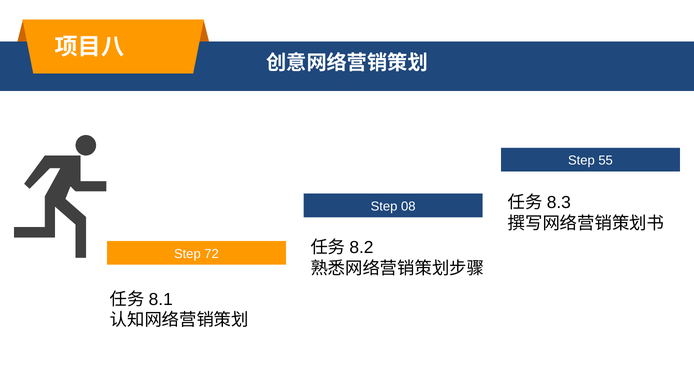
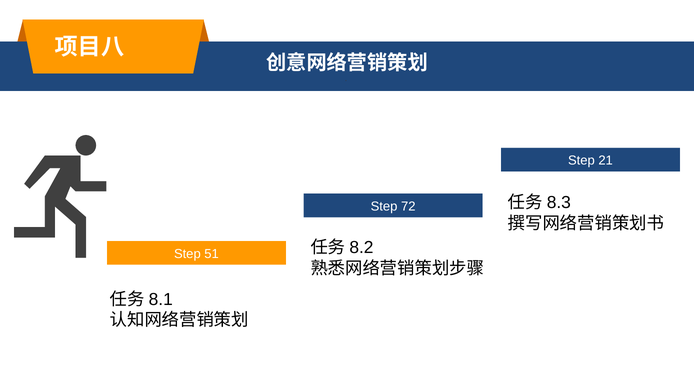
55: 55 -> 21
08: 08 -> 72
72: 72 -> 51
